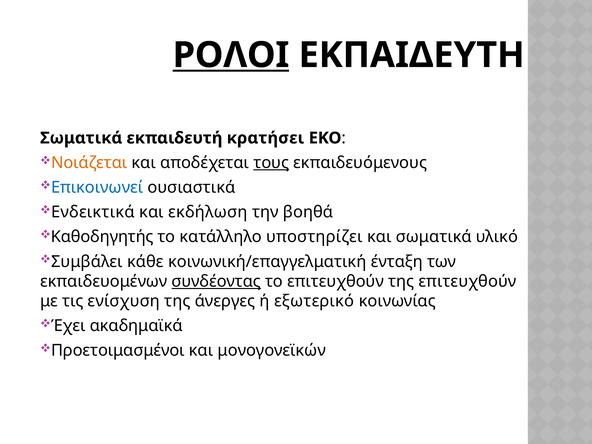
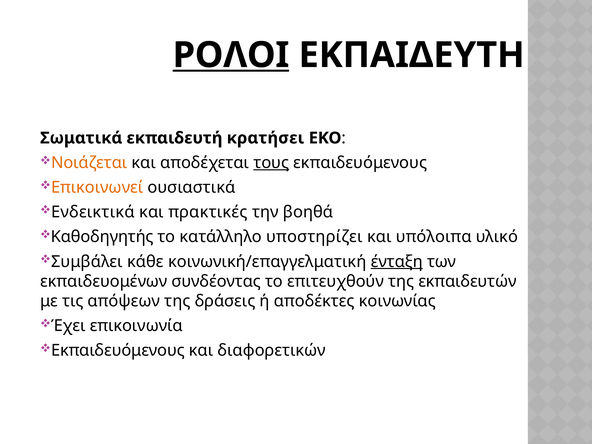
Επικοινωνεί colour: blue -> orange
εκδήλωση: εκδήλωση -> πρακτικές
και σωματικά: σωματικά -> υπόλοιπα
ένταξη underline: none -> present
συνδέοντας underline: present -> none
της επιτευχθούν: επιτευχθούν -> εκπαιδευτών
ενίσχυση: ενίσχυση -> απόψεων
άνεργες: άνεργες -> δράσεις
εξωτερικό: εξωτερικό -> αποδέκτες
ακαδημαϊκά: ακαδημαϊκά -> επικοινωνία
Προετοιμασμένοι at (118, 351): Προετοιμασμένοι -> Εκπαιδευόμενους
μονογονεϊκών: μονογονεϊκών -> διαφορετικών
